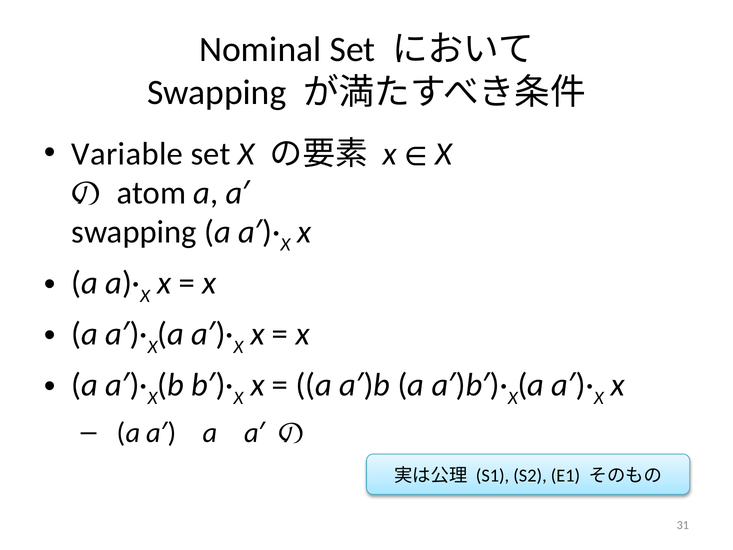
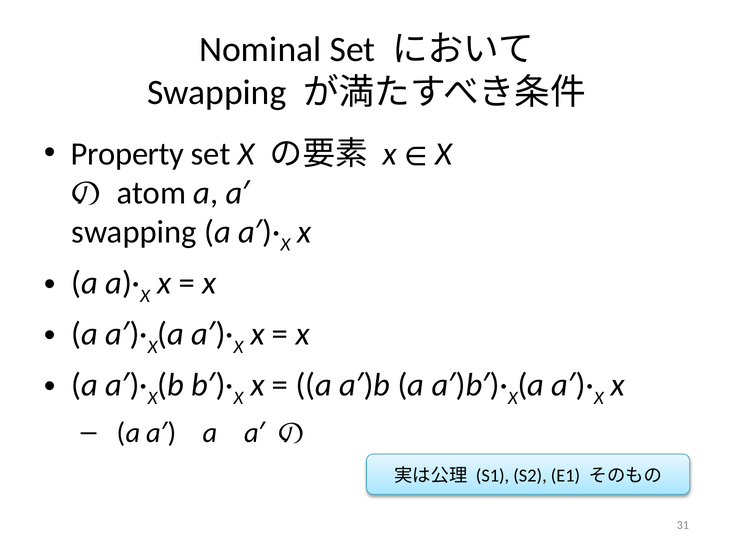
Variable: Variable -> Property
